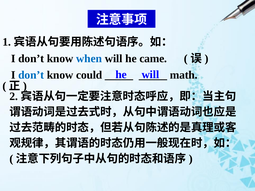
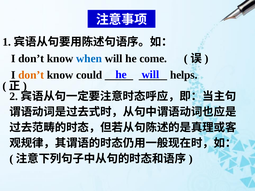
came: came -> come
don’t at (31, 75) colour: blue -> orange
math: math -> helps
